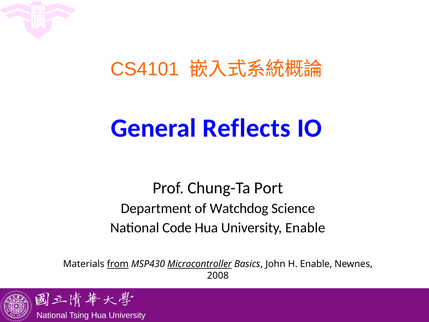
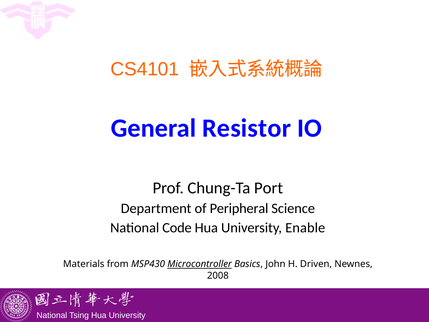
Reflects: Reflects -> Resistor
Watchdog: Watchdog -> Peripheral
from underline: present -> none
H Enable: Enable -> Driven
